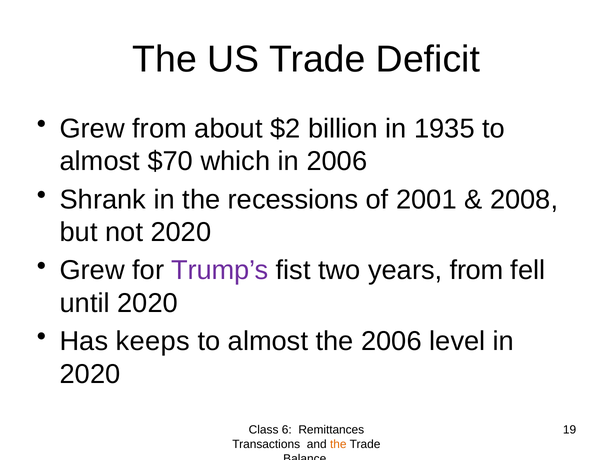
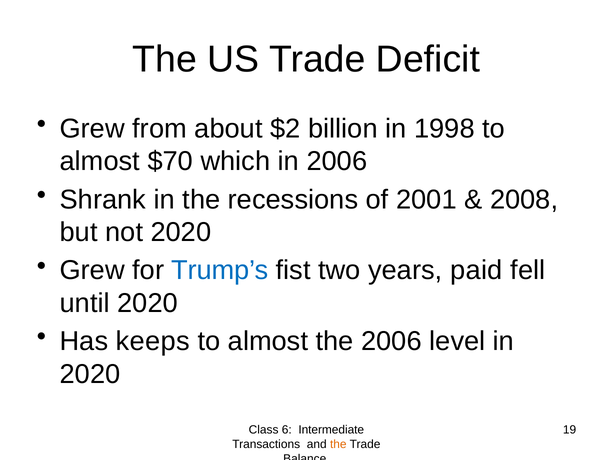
1935: 1935 -> 1998
Trump’s colour: purple -> blue
years from: from -> paid
Remittances: Remittances -> Intermediate
